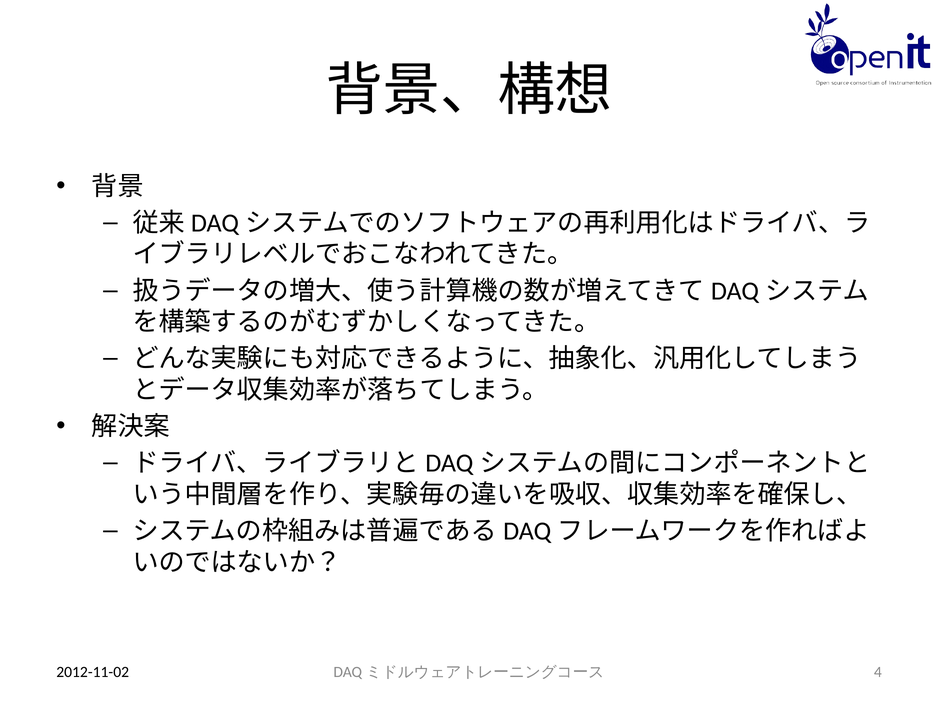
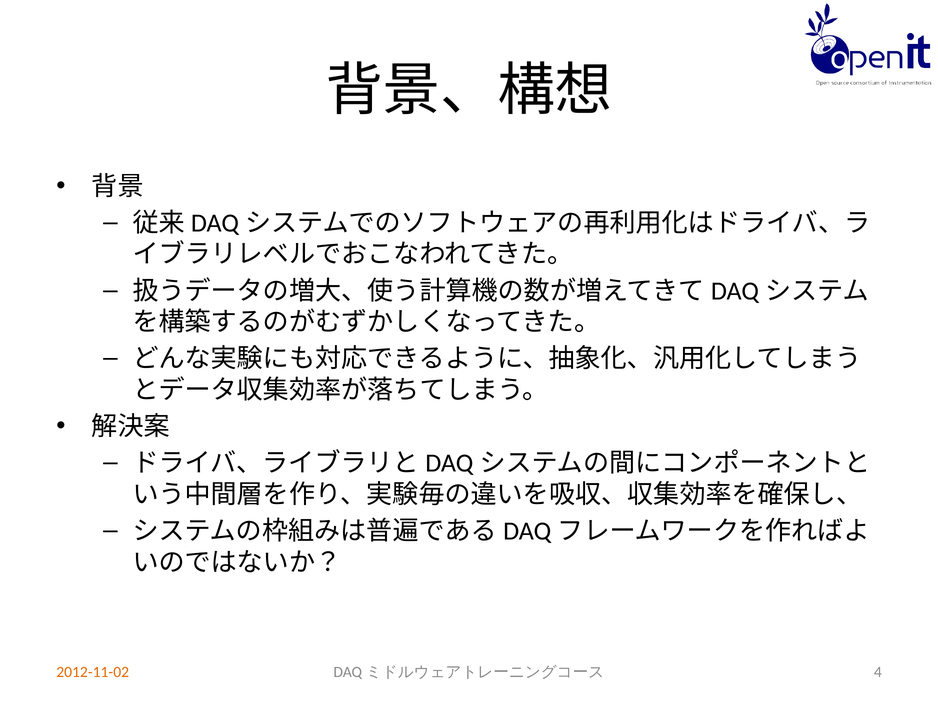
2012-11-02 colour: black -> orange
